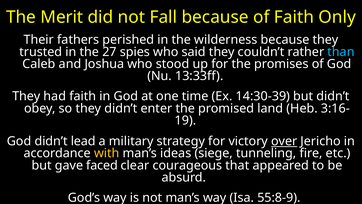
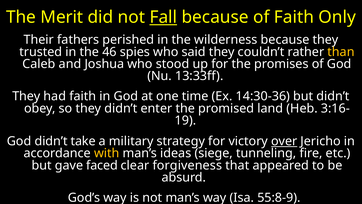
Fall underline: none -> present
27: 27 -> 46
than colour: light blue -> yellow
14:30-39: 14:30-39 -> 14:30-36
lead: lead -> take
courageous: courageous -> forgiveness
